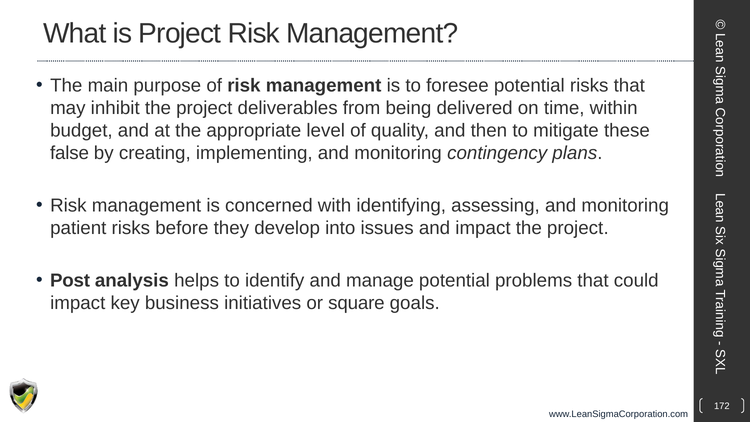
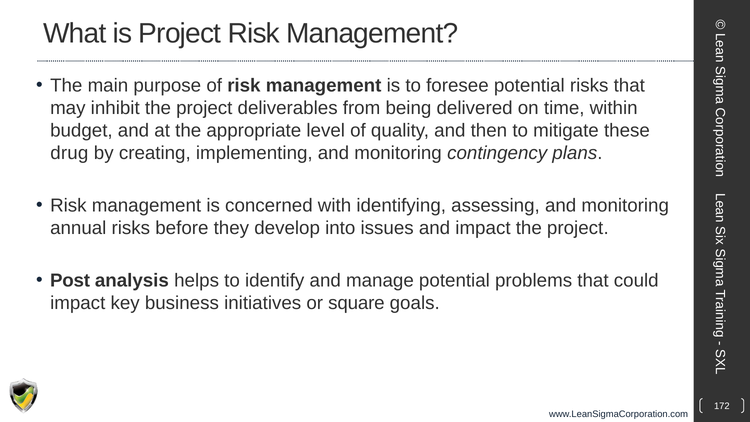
false: false -> drug
patient: patient -> annual
